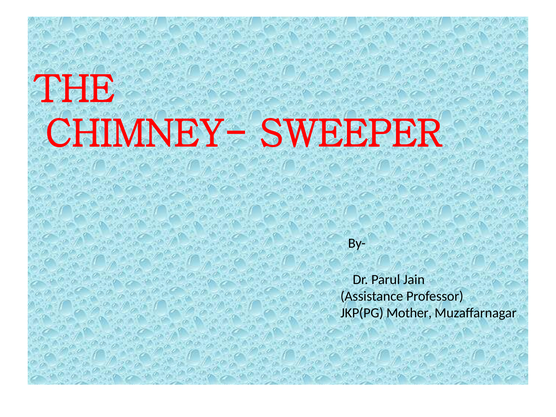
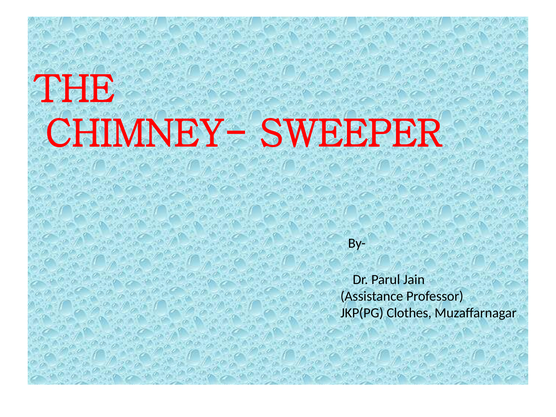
Mother: Mother -> Clothes
